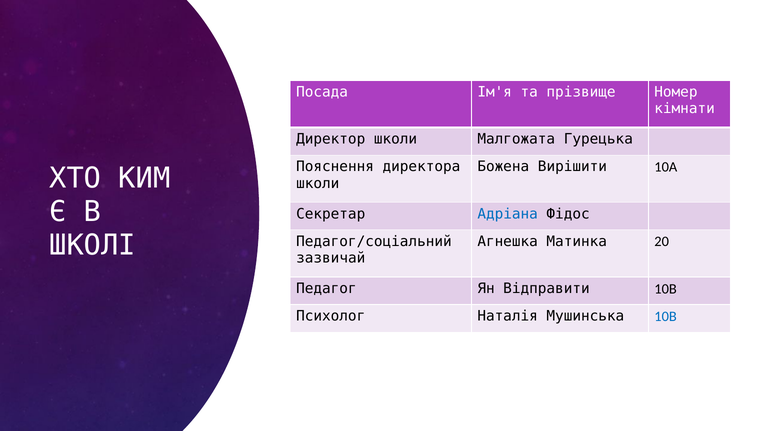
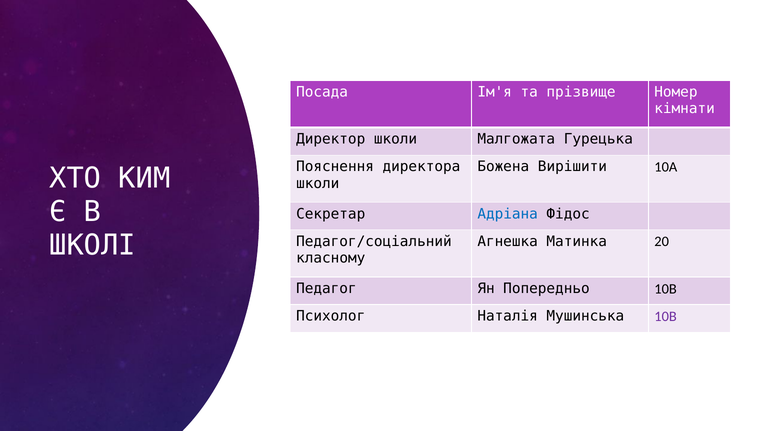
зазвичай: зазвичай -> класному
Відправити: Відправити -> Попередньо
10B at (666, 316) colour: blue -> purple
